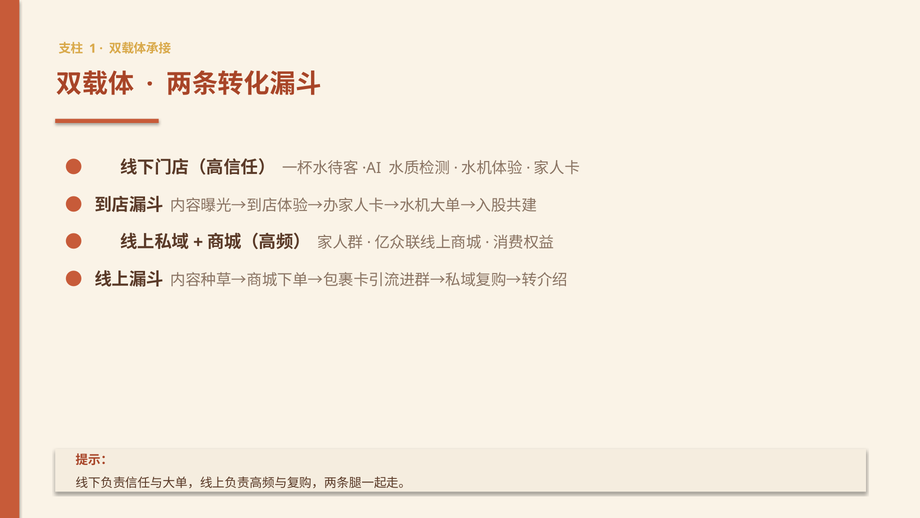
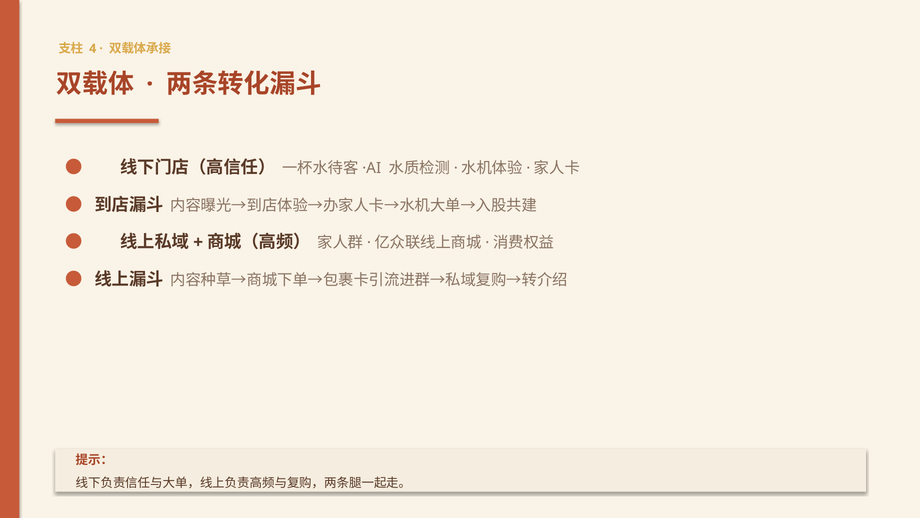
1: 1 -> 4
